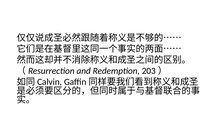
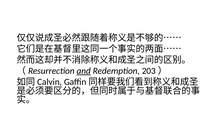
and underline: none -> present
